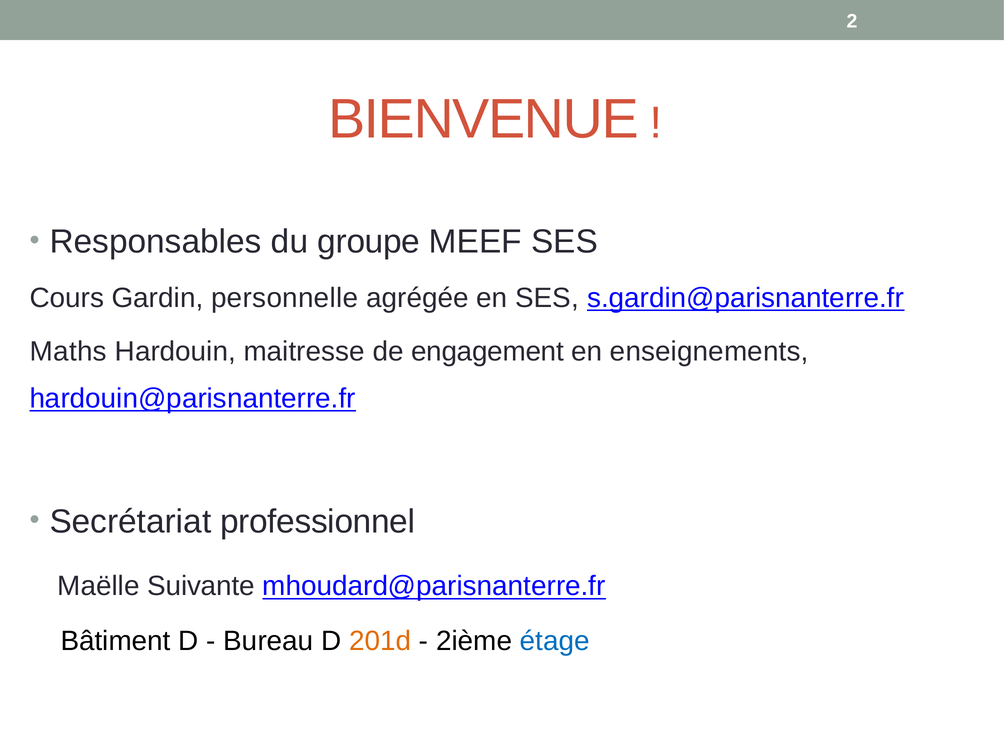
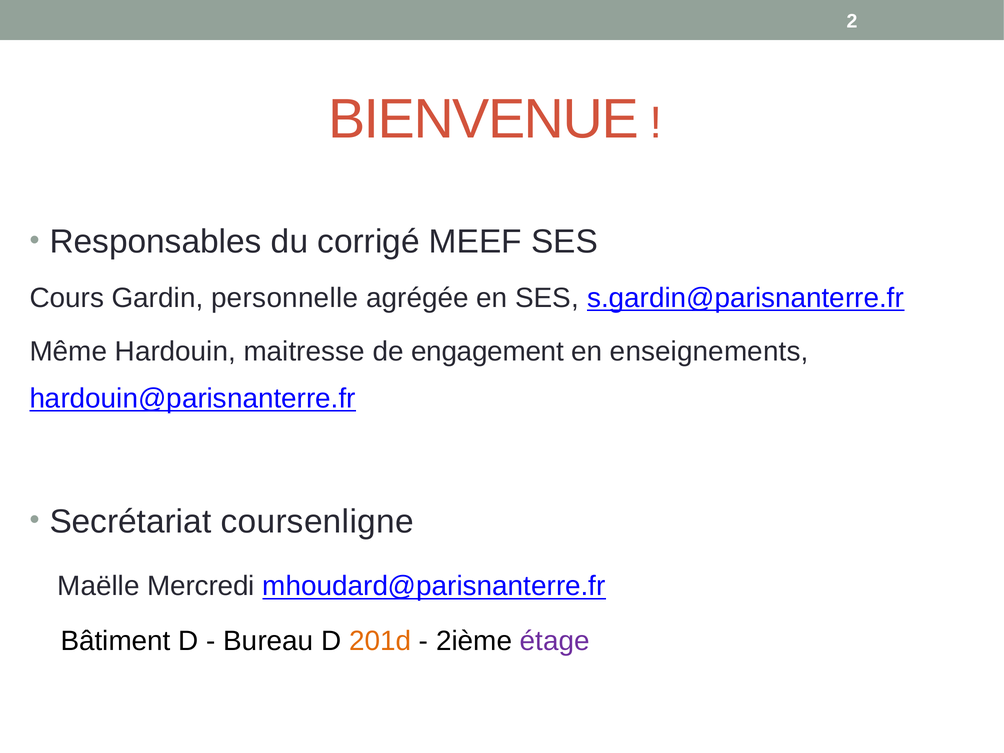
groupe: groupe -> corrigé
Maths: Maths -> Même
professionnel: professionnel -> coursenligne
Suivante: Suivante -> Mercredi
étage colour: blue -> purple
